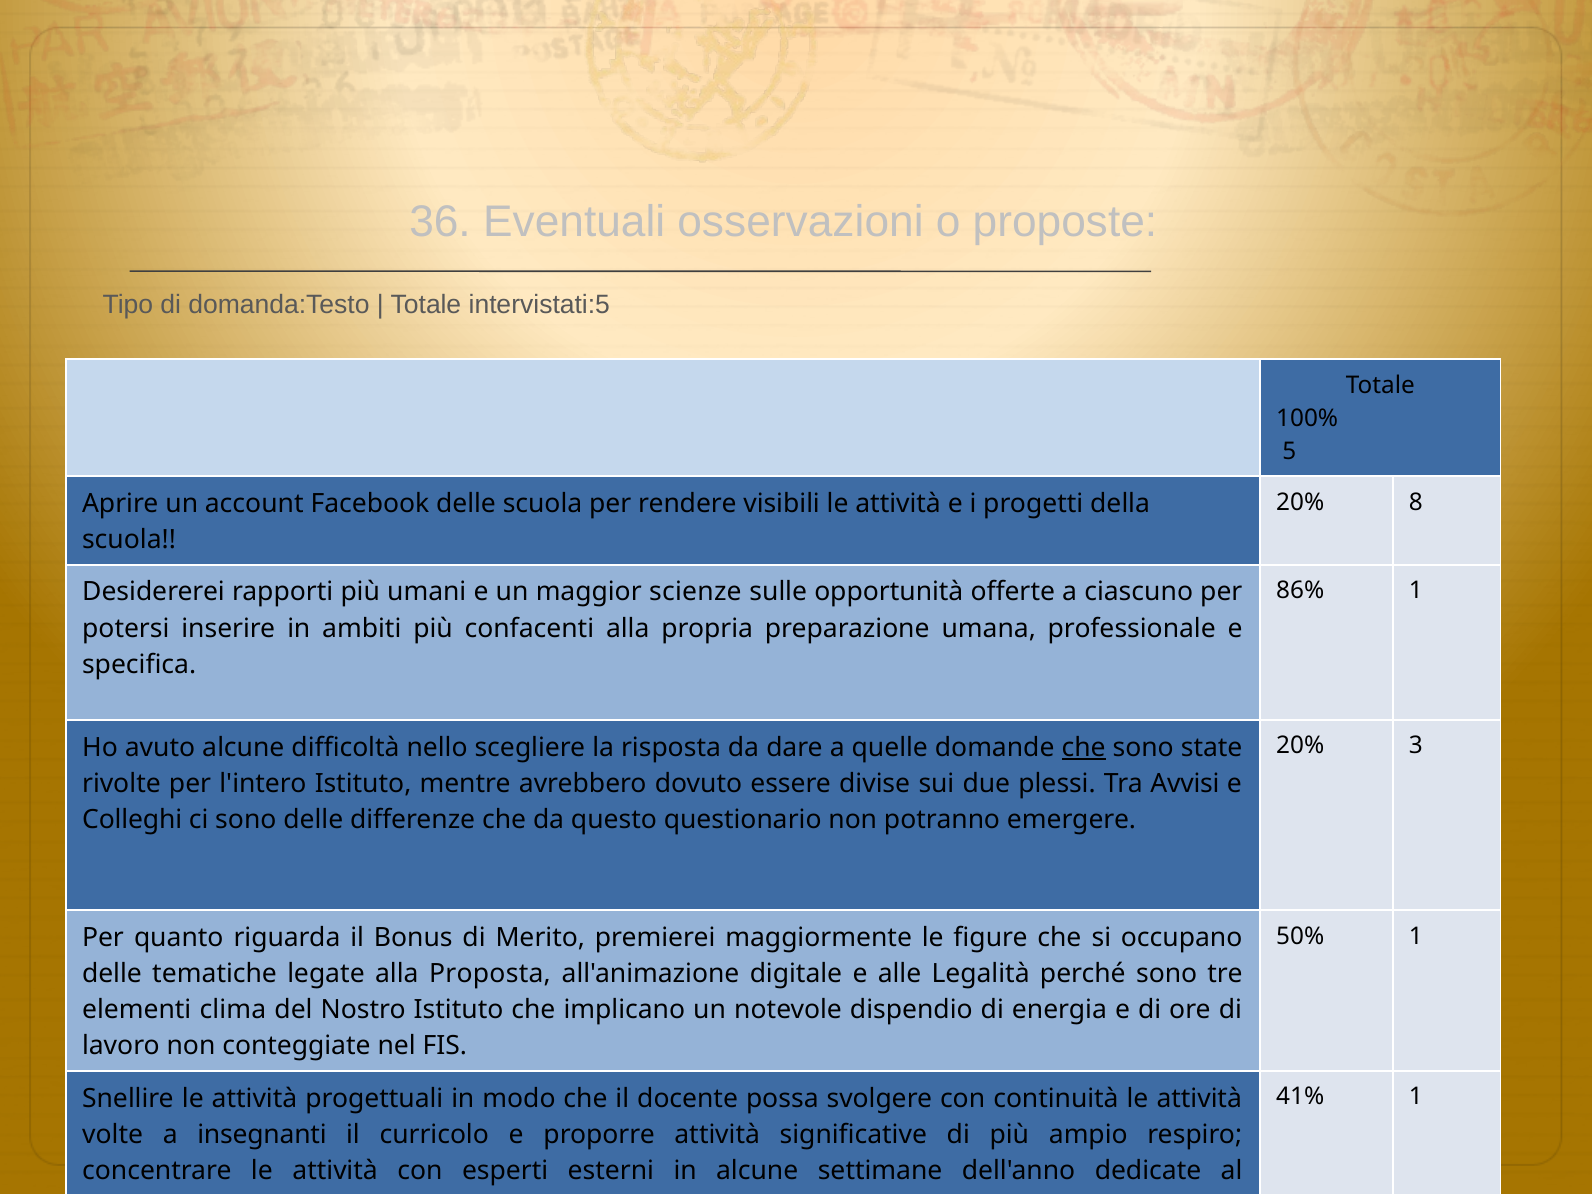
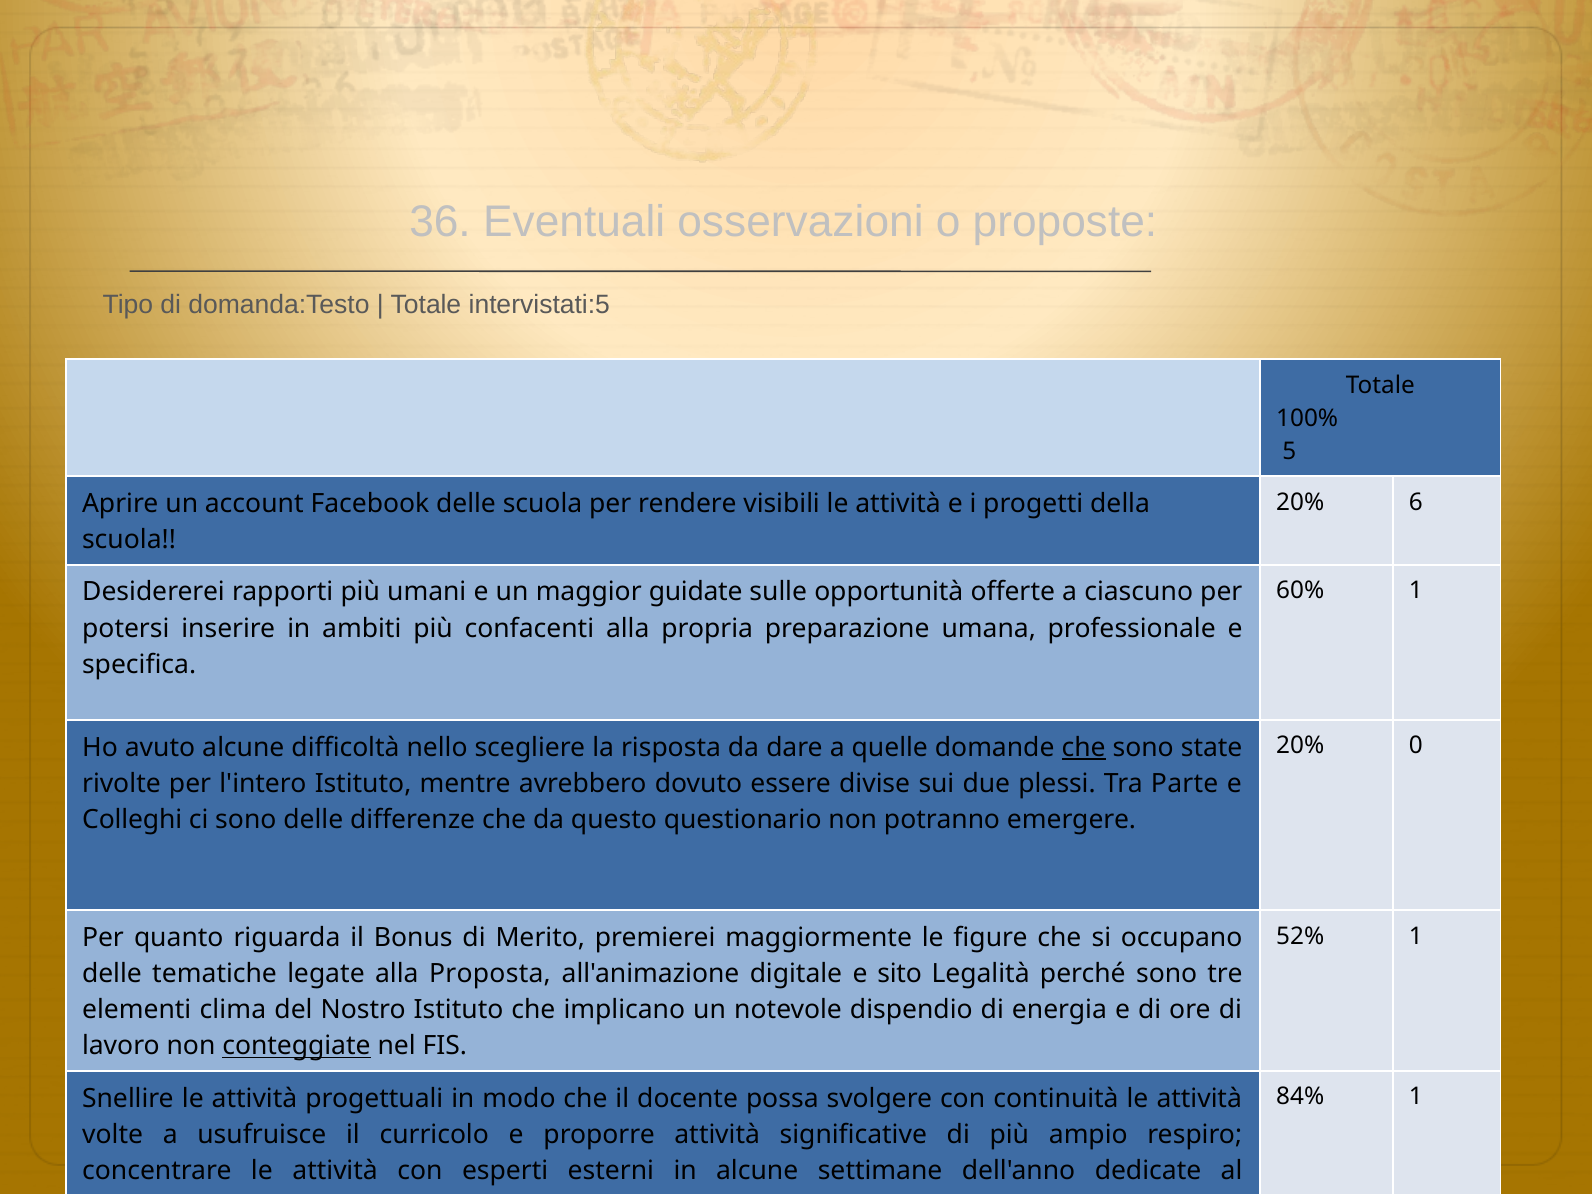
8: 8 -> 6
86%: 86% -> 60%
scienze: scienze -> guidate
3: 3 -> 0
Avvisi: Avvisi -> Parte
50%: 50% -> 52%
alle: alle -> sito
conteggiate underline: none -> present
41%: 41% -> 84%
insegnanti: insegnanti -> usufruisce
